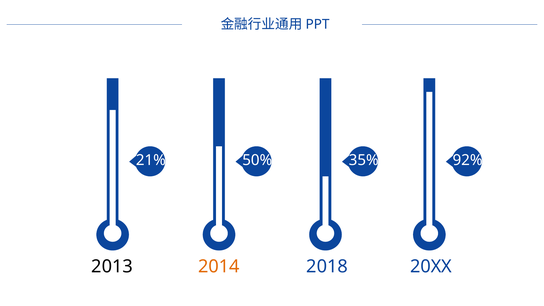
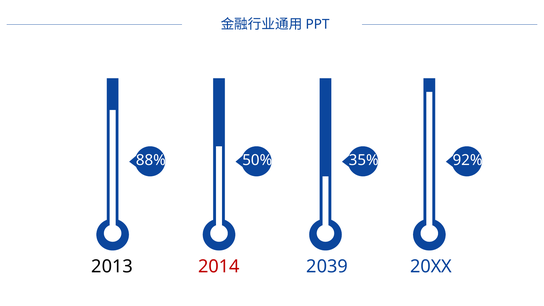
21%: 21% -> 88%
2014 colour: orange -> red
2018: 2018 -> 2039
